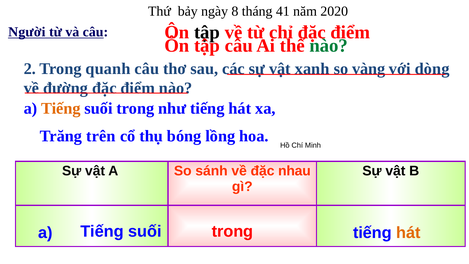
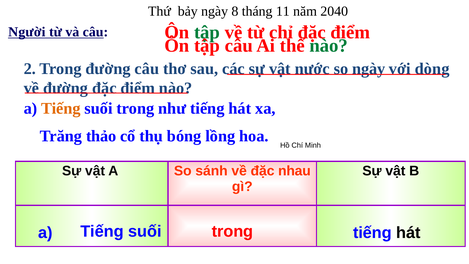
41: 41 -> 11
2020: 2020 -> 2040
tập at (207, 32) colour: black -> green
Trong quanh: quanh -> đường
xanh: xanh -> nước
so vàng: vàng -> ngày
trên: trên -> thảo
hát at (409, 233) colour: orange -> black
